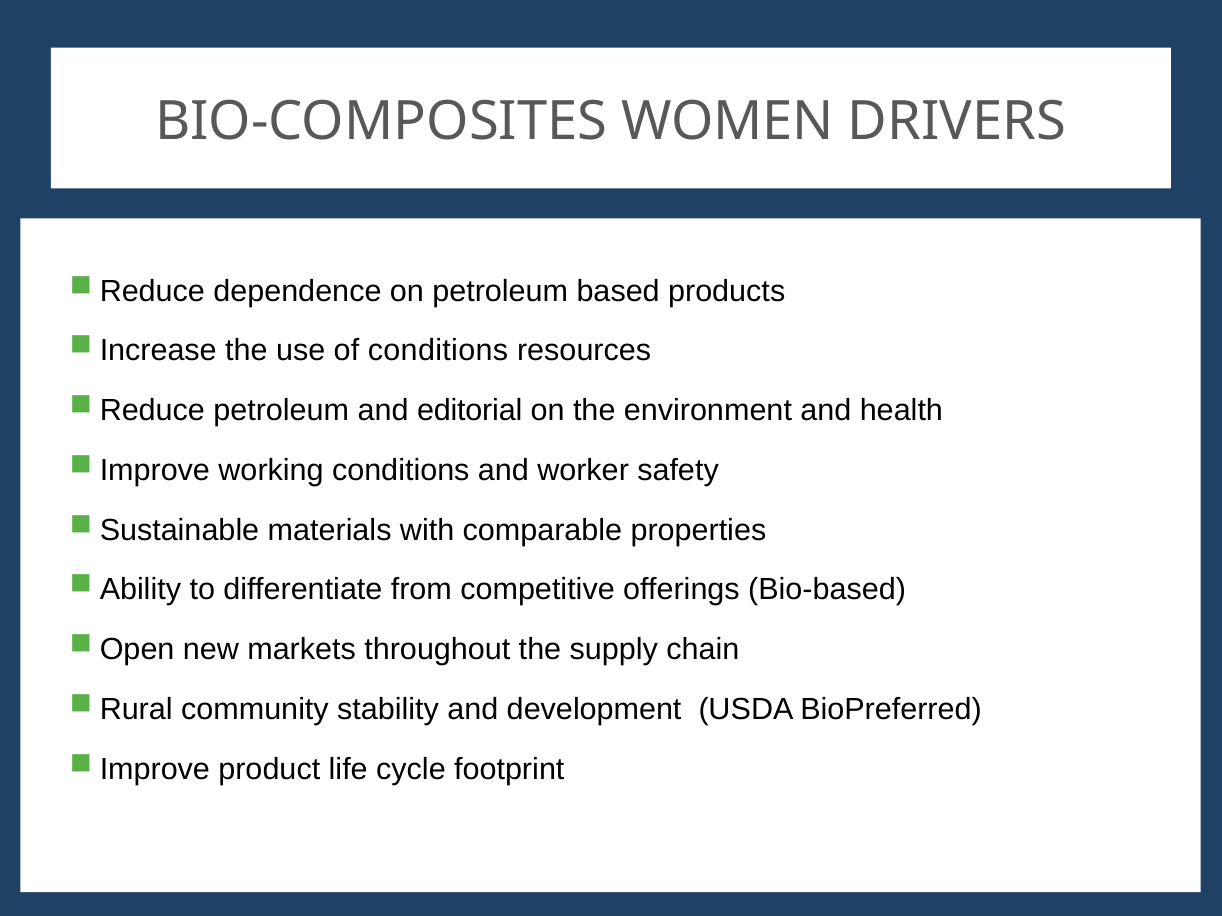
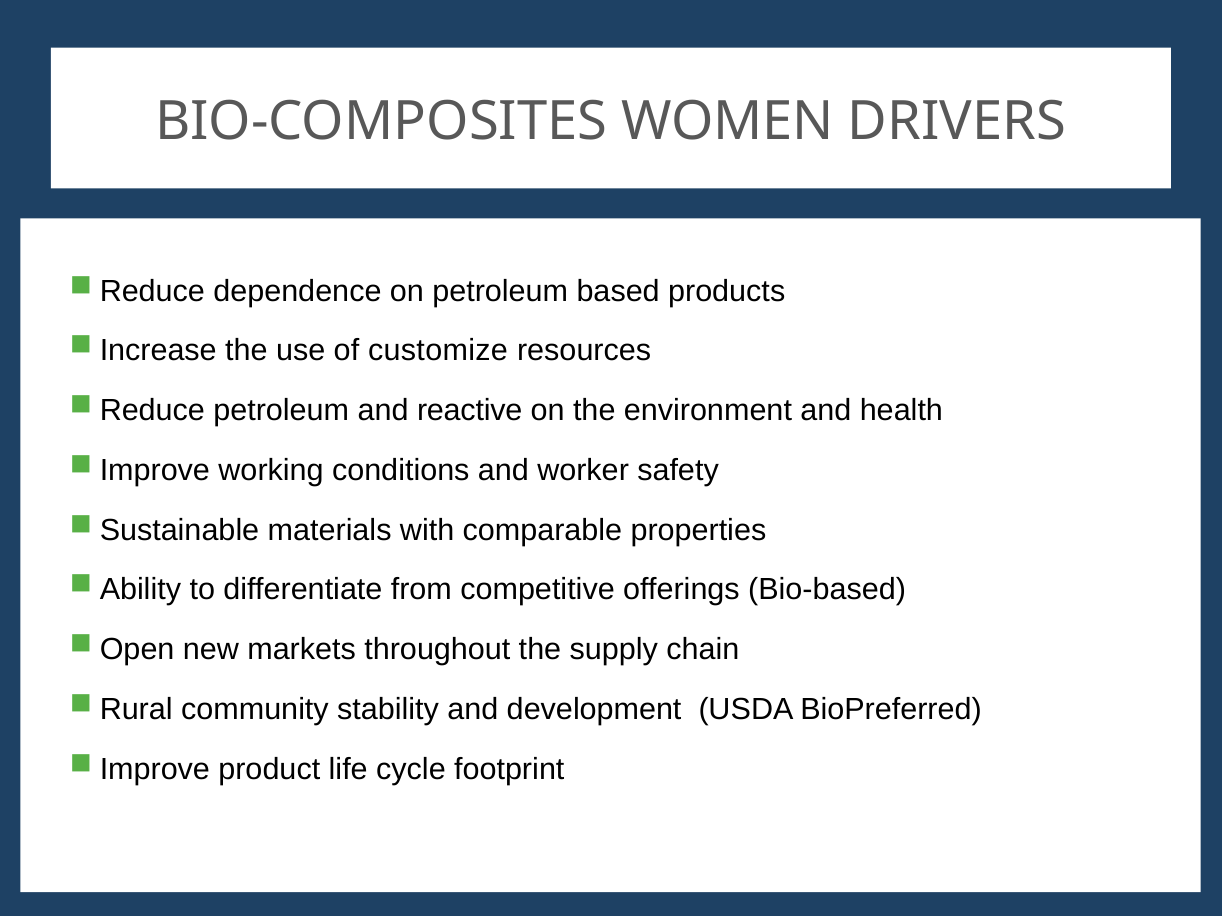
of conditions: conditions -> customize
editorial: editorial -> reactive
